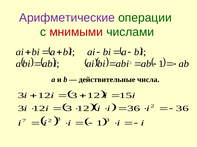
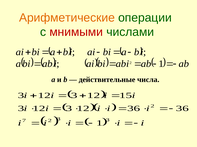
Арифметические colour: purple -> orange
